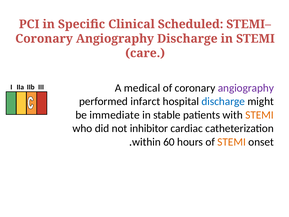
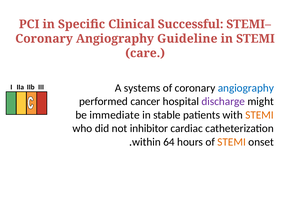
Scheduled: Scheduled -> Successful
Angiography Discharge: Discharge -> Guideline
medical: medical -> systems
angiography at (246, 88) colour: purple -> blue
infarct: infarct -> cancer
discharge at (223, 101) colour: blue -> purple
60: 60 -> 64
